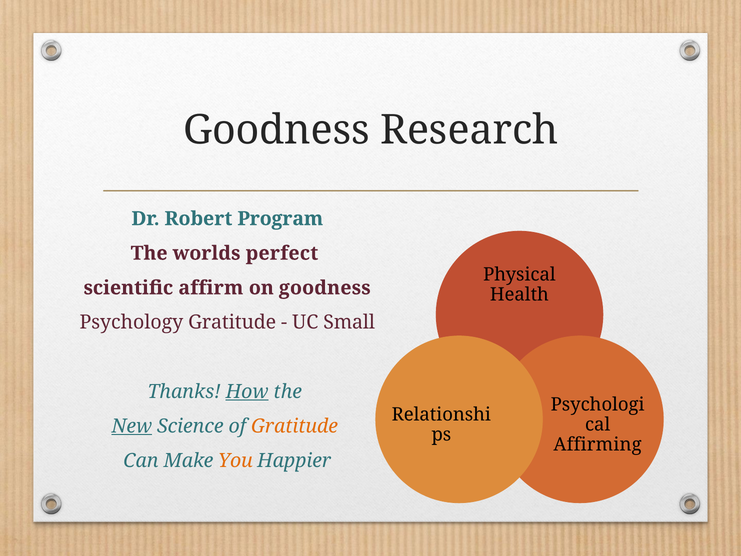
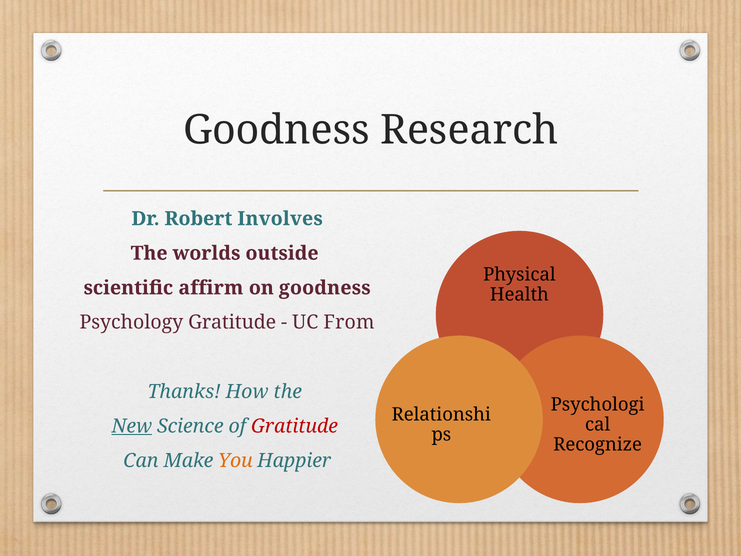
Program: Program -> Involves
perfect: perfect -> outside
Small: Small -> From
How underline: present -> none
Gratitude at (294, 426) colour: orange -> red
Affirming: Affirming -> Recognize
